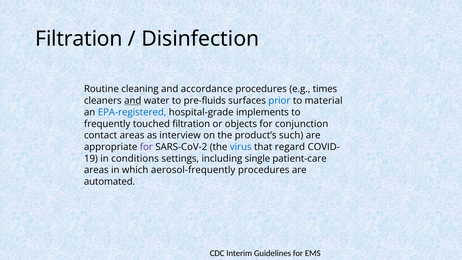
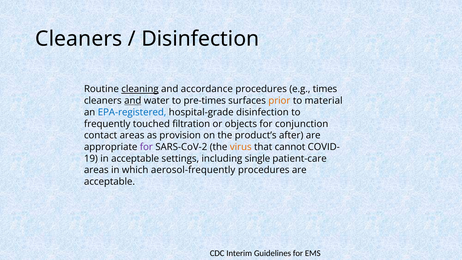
Filtration at (79, 39): Filtration -> Cleaners
cleaning underline: none -> present
pre-fluids: pre-fluids -> pre-times
prior colour: blue -> orange
hospital-grade implements: implements -> disinfection
interview: interview -> provision
such: such -> after
virus colour: blue -> orange
regard: regard -> cannot
in conditions: conditions -> acceptable
automated at (110, 182): automated -> acceptable
